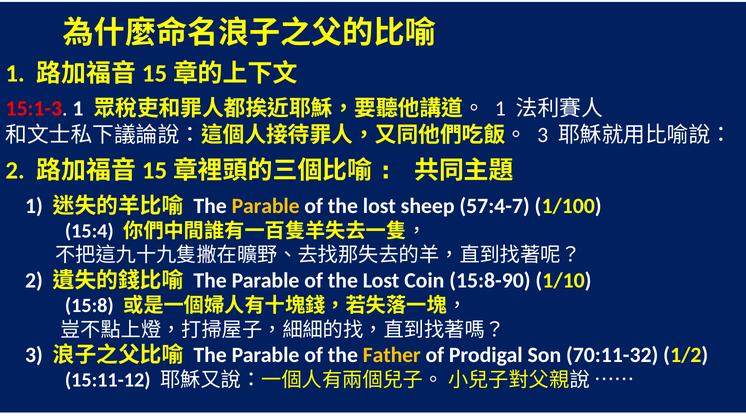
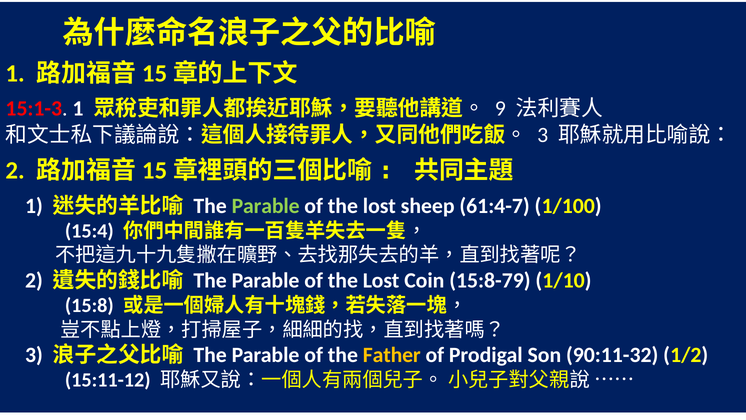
1 at (500, 109): 1 -> 9
Parable at (266, 206) colour: yellow -> light green
57:4-7: 57:4-7 -> 61:4-7
15:8-90: 15:8-90 -> 15:8-79
70:11-32: 70:11-32 -> 90:11-32
